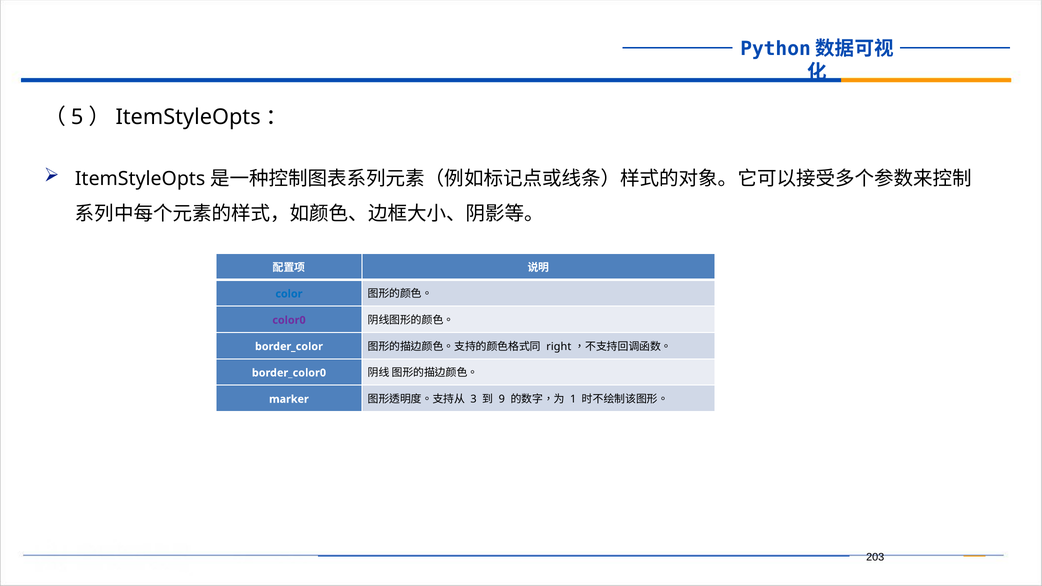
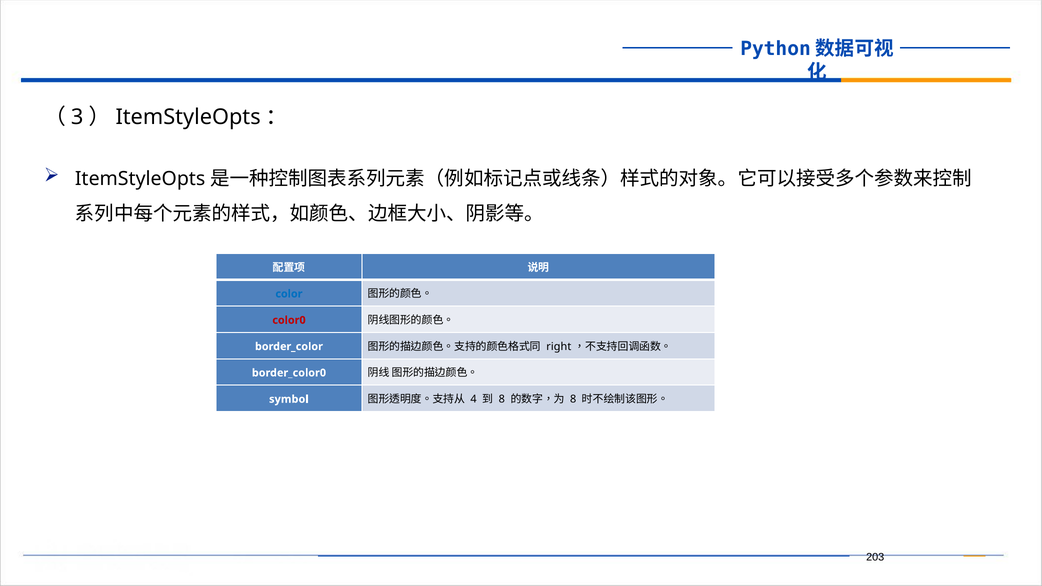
5: 5 -> 3
color0 colour: purple -> red
marker: marker -> symbol
3: 3 -> 4
9 at (502, 399): 9 -> 8
1 at (573, 399): 1 -> 8
